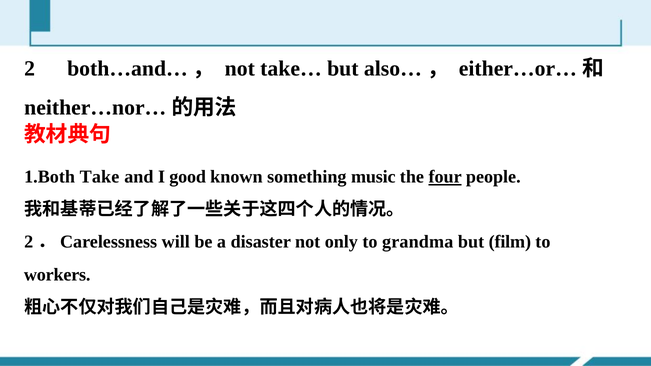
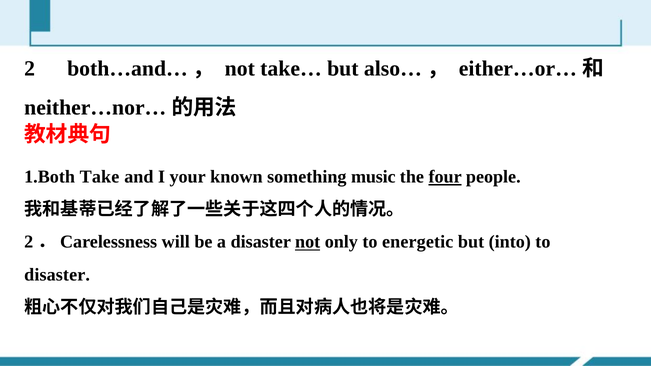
good: good -> your
not at (308, 242) underline: none -> present
grandma: grandma -> energetic
film: film -> into
workers at (57, 275): workers -> disaster
